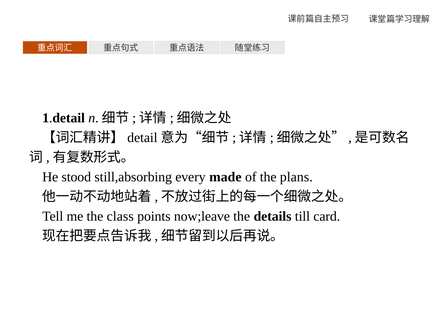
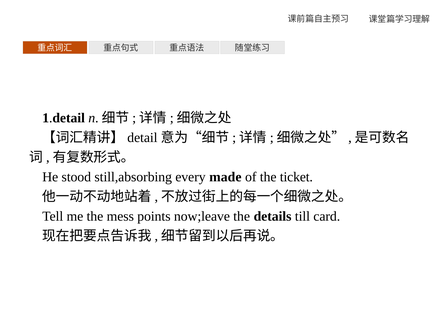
plans: plans -> ticket
class: class -> mess
